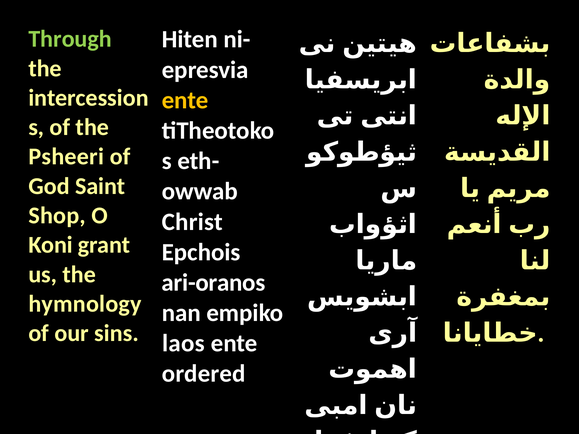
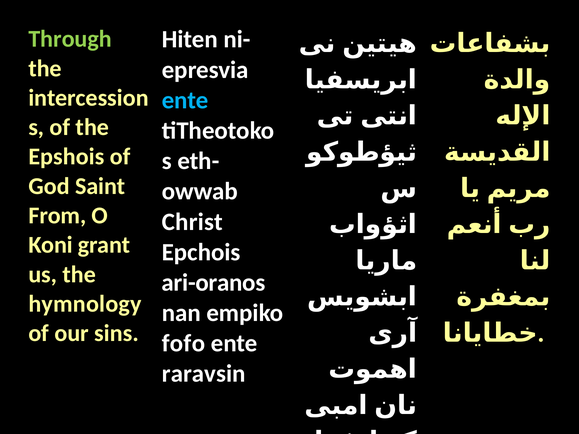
ente at (185, 100) colour: yellow -> light blue
Psheeri: Psheeri -> Epshois
Shop: Shop -> From
laos: laos -> fofo
ordered: ordered -> raravsin
